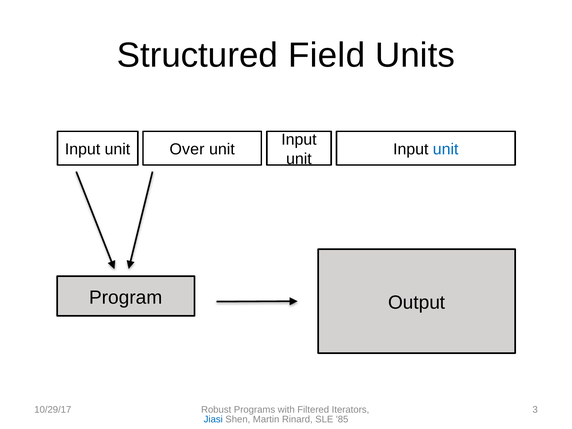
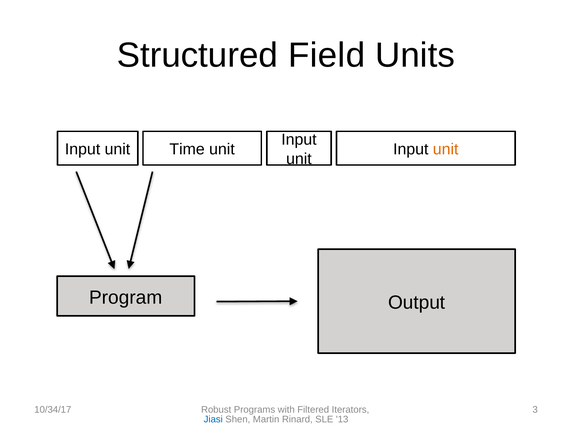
Over: Over -> Time
unit at (446, 149) colour: blue -> orange
10/29/17: 10/29/17 -> 10/34/17
85: 85 -> 13
